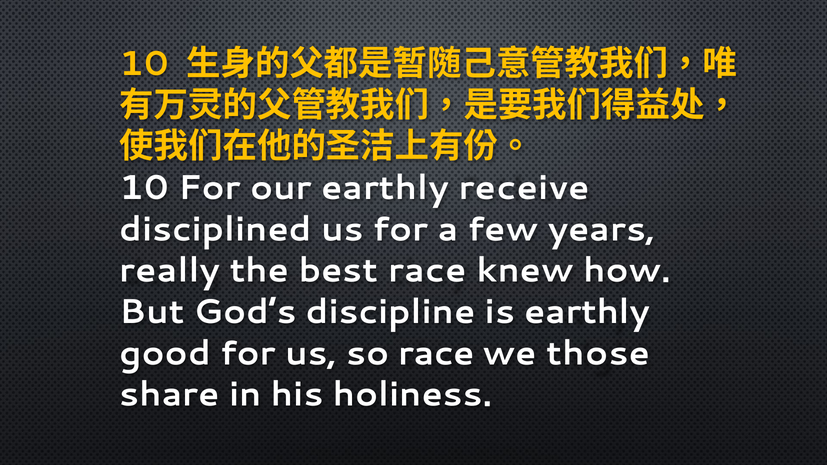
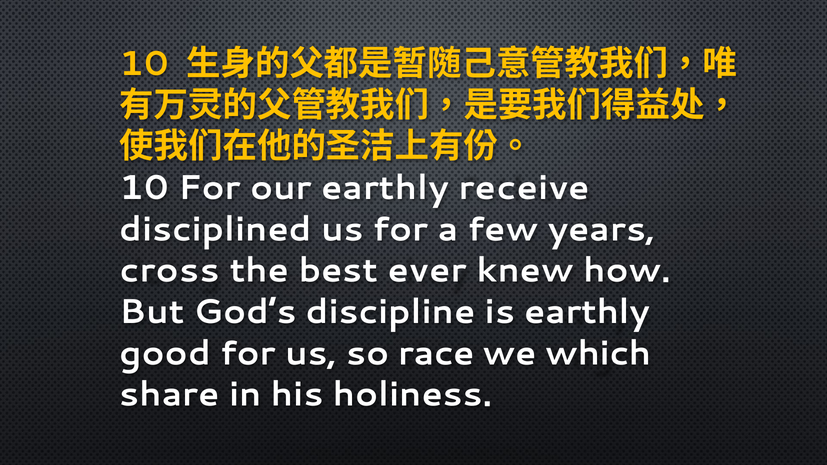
really: really -> cross
best race: race -> ever
those: those -> which
